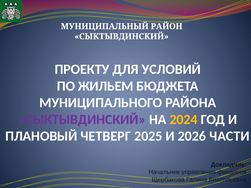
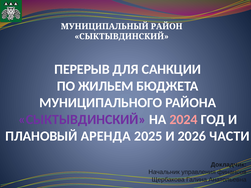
ПРОЕКТУ: ПРОЕКТУ -> ПЕРЕРЫВ
УСЛОВИЙ: УСЛОВИЙ -> САНКЦИИ
2024 colour: yellow -> pink
ЧЕТВЕРГ: ЧЕТВЕРГ -> АРЕНДА
